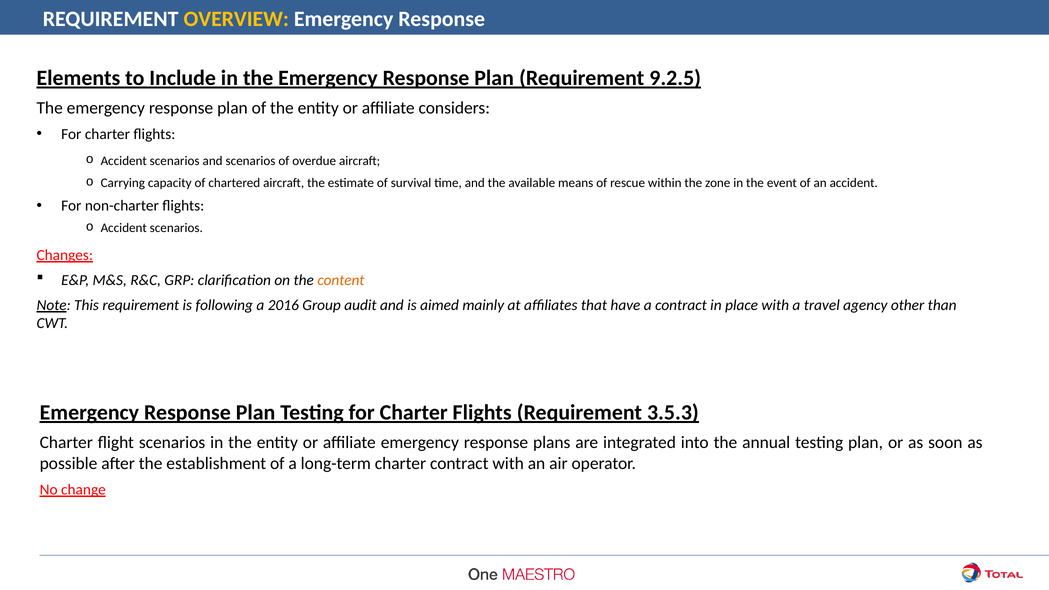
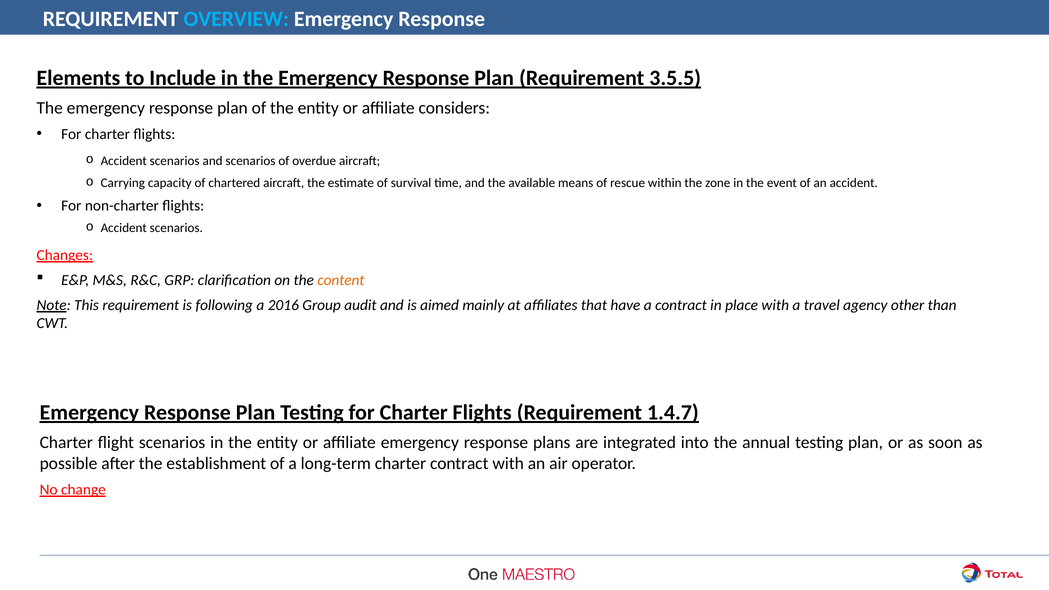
OVERVIEW colour: yellow -> light blue
9.2.5: 9.2.5 -> 3.5.5
3.5.3: 3.5.3 -> 1.4.7
